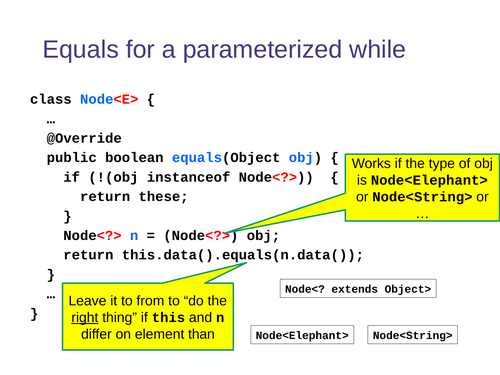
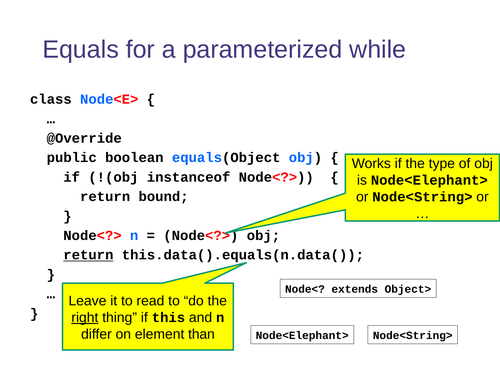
these: these -> bound
return at (88, 255) underline: none -> present
from: from -> read
